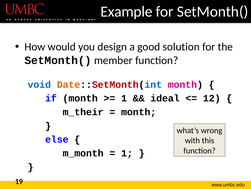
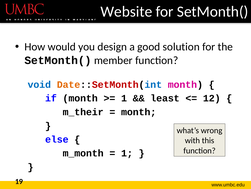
Example: Example -> Website
ideal: ideal -> least
